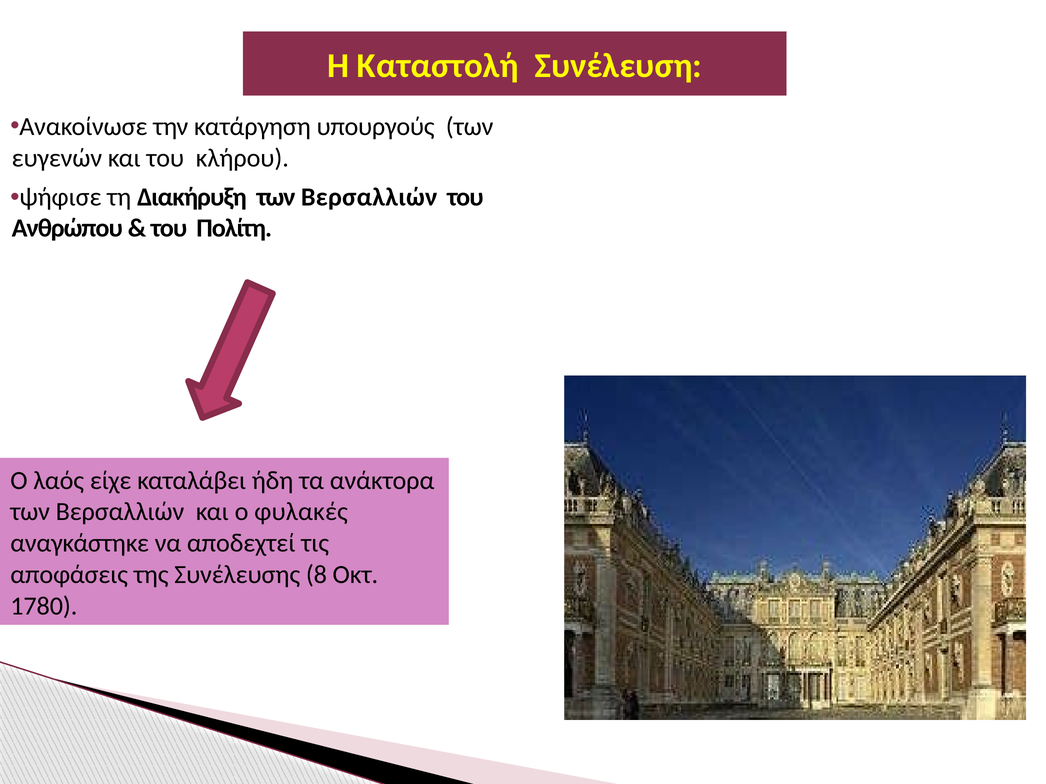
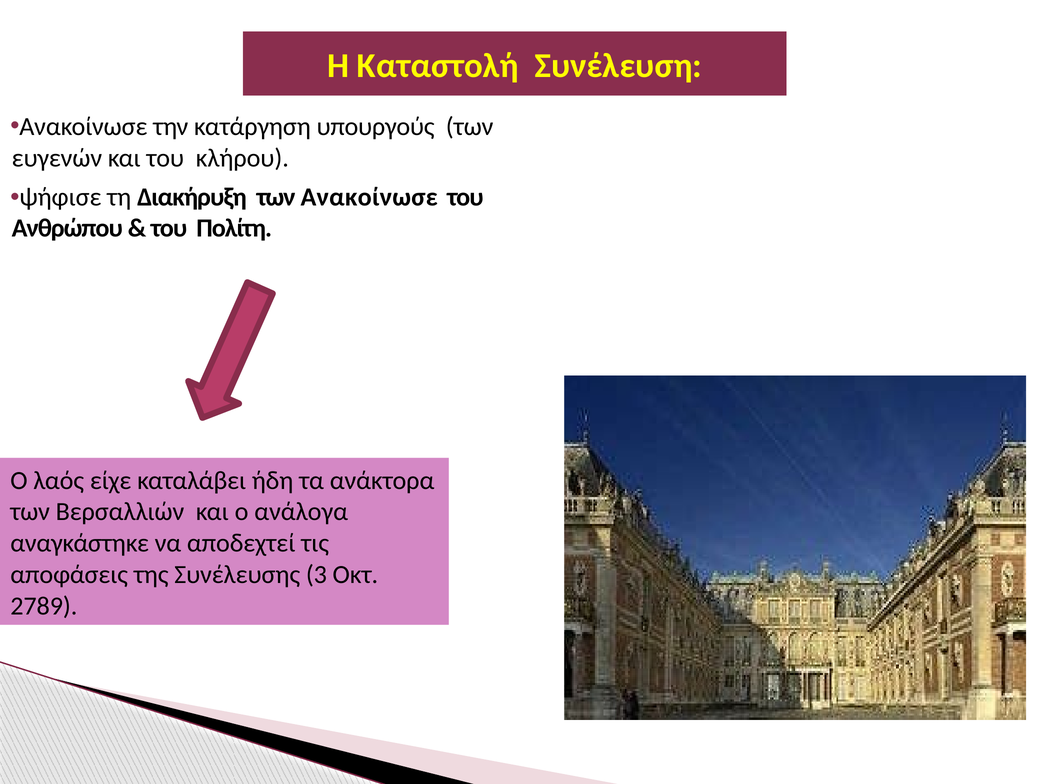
Διακήρυξη των Βερσαλλιών: Βερσαλλιών -> Ανακοίνωσε
φυλακές: φυλακές -> ανάλογα
8: 8 -> 3
1780: 1780 -> 2789
